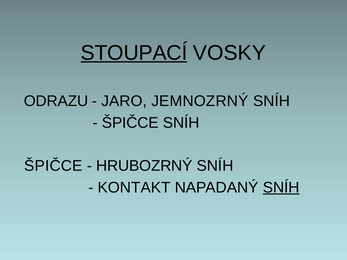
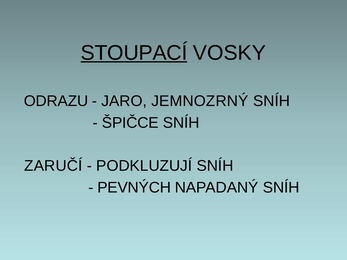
ŠPIČCE at (53, 166): ŠPIČCE -> ZARUČÍ
HRUBOZRNÝ: HRUBOZRNÝ -> PODKLUZUJÍ
KONTAKT: KONTAKT -> PEVNÝCH
SNÍH at (281, 188) underline: present -> none
